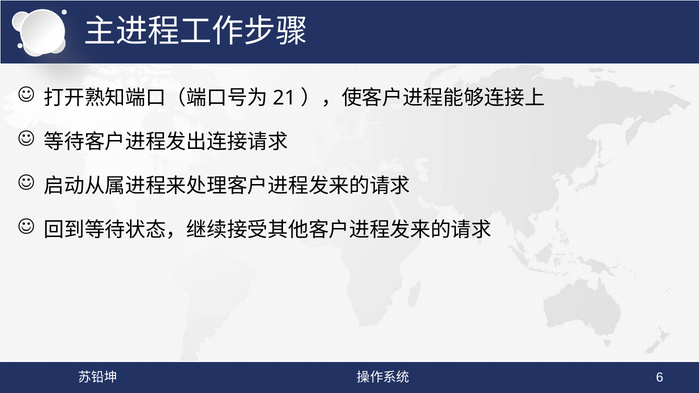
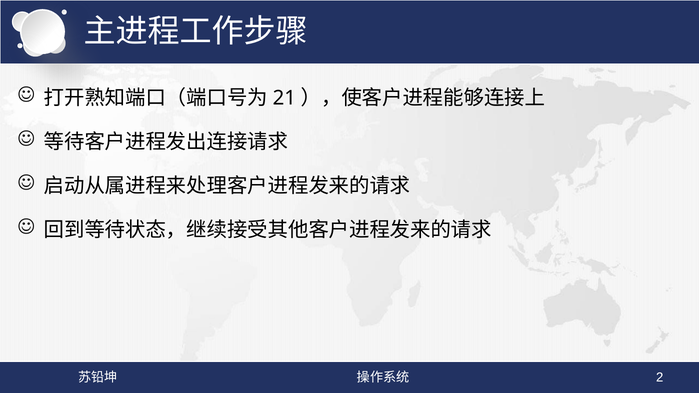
6: 6 -> 2
